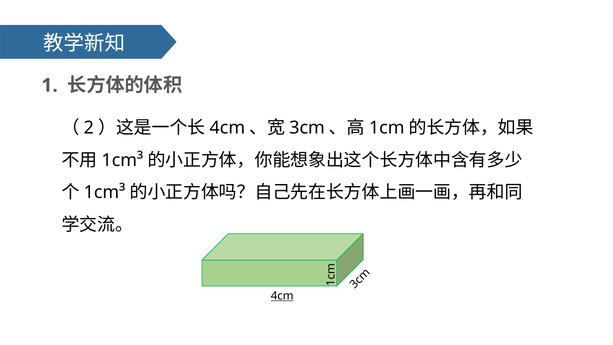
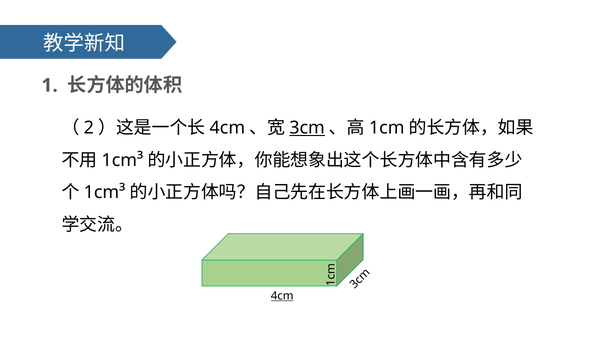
3cm underline: none -> present
